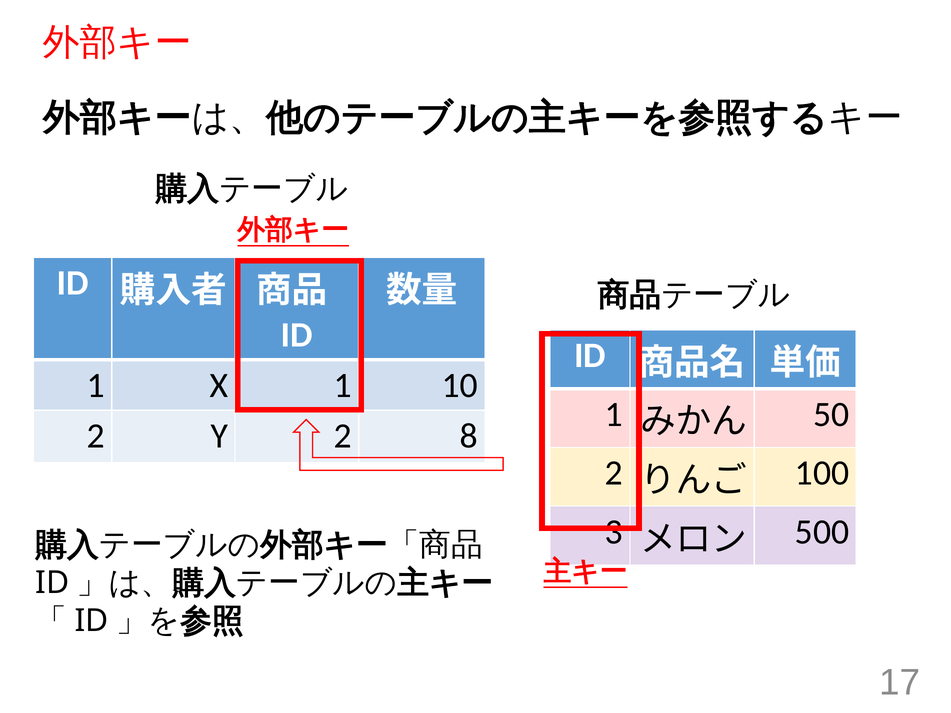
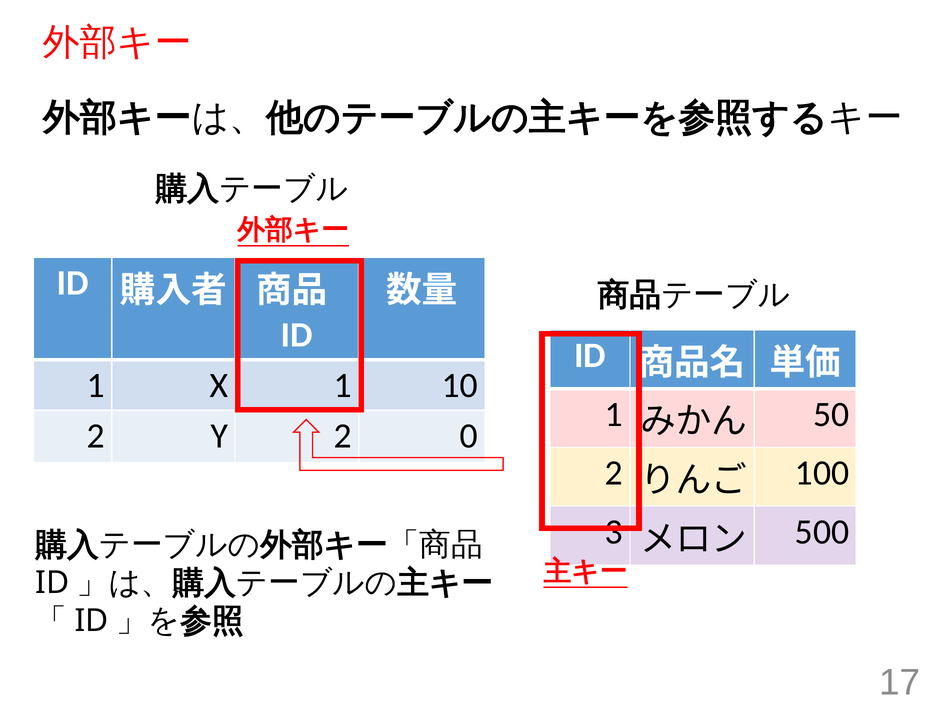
8: 8 -> 0
